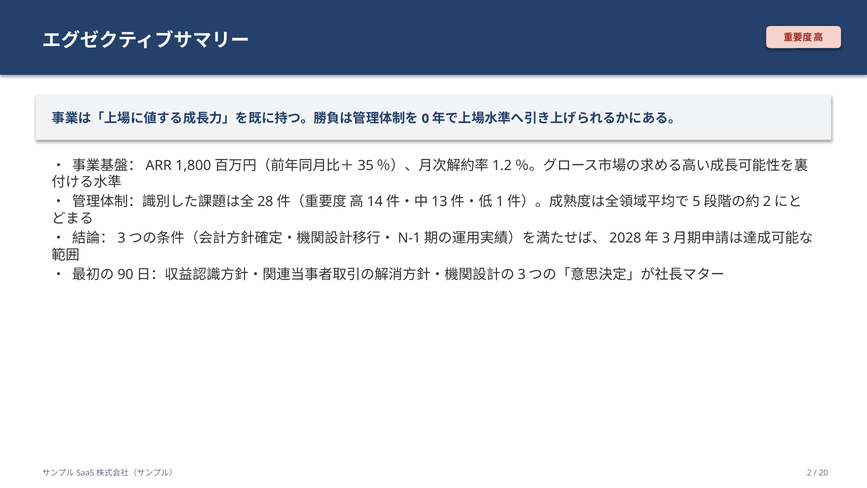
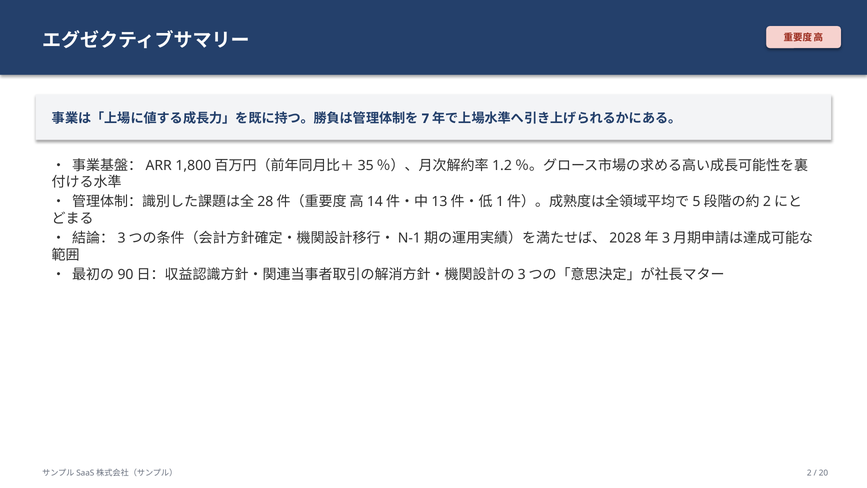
0: 0 -> 7
